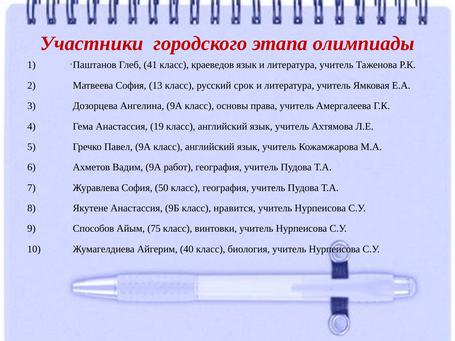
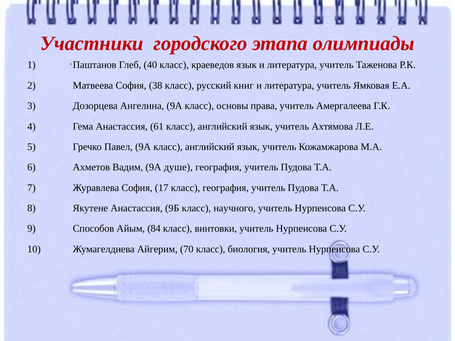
41: 41 -> 40
13: 13 -> 38
срок: срок -> книг
19: 19 -> 61
работ: работ -> душе
50: 50 -> 17
нравится: нравится -> научного
75: 75 -> 84
40: 40 -> 70
